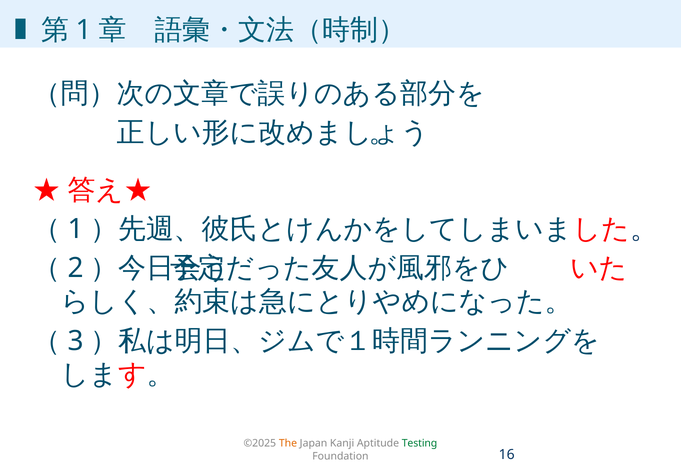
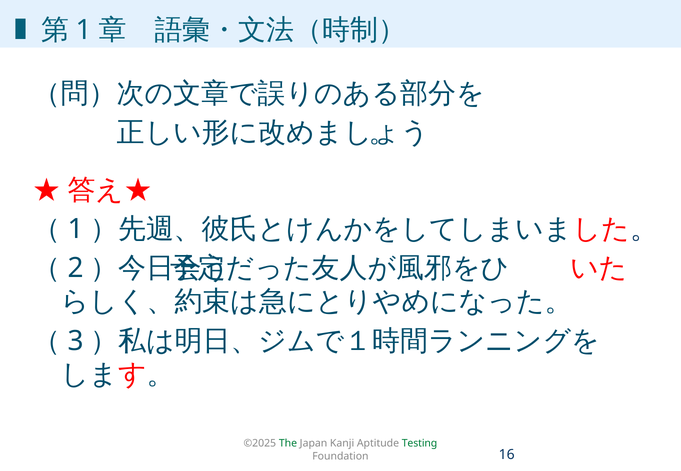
The colour: orange -> green
